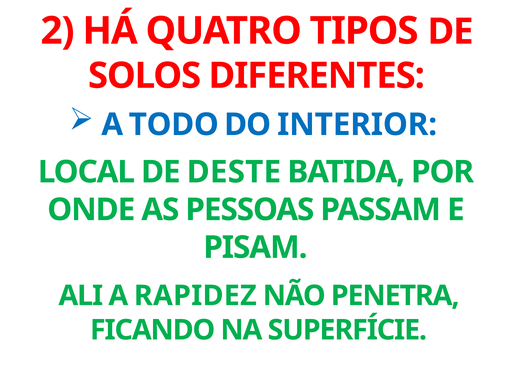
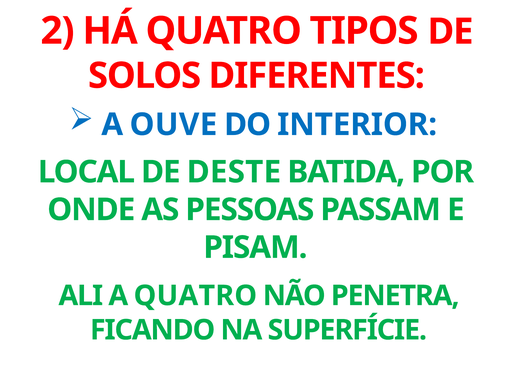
TODO: TODO -> OUVE
A RAPIDEZ: RAPIDEZ -> QUATRO
